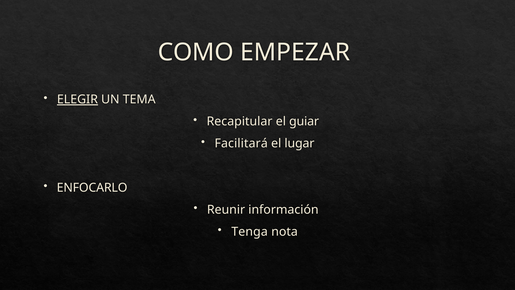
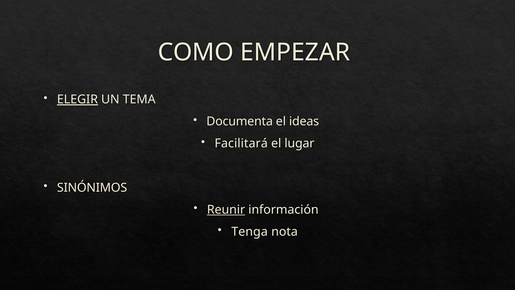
Recapitular: Recapitular -> Documenta
guiar: guiar -> ideas
ENFOCARLO: ENFOCARLO -> SINÓNIMOS
Reunir underline: none -> present
